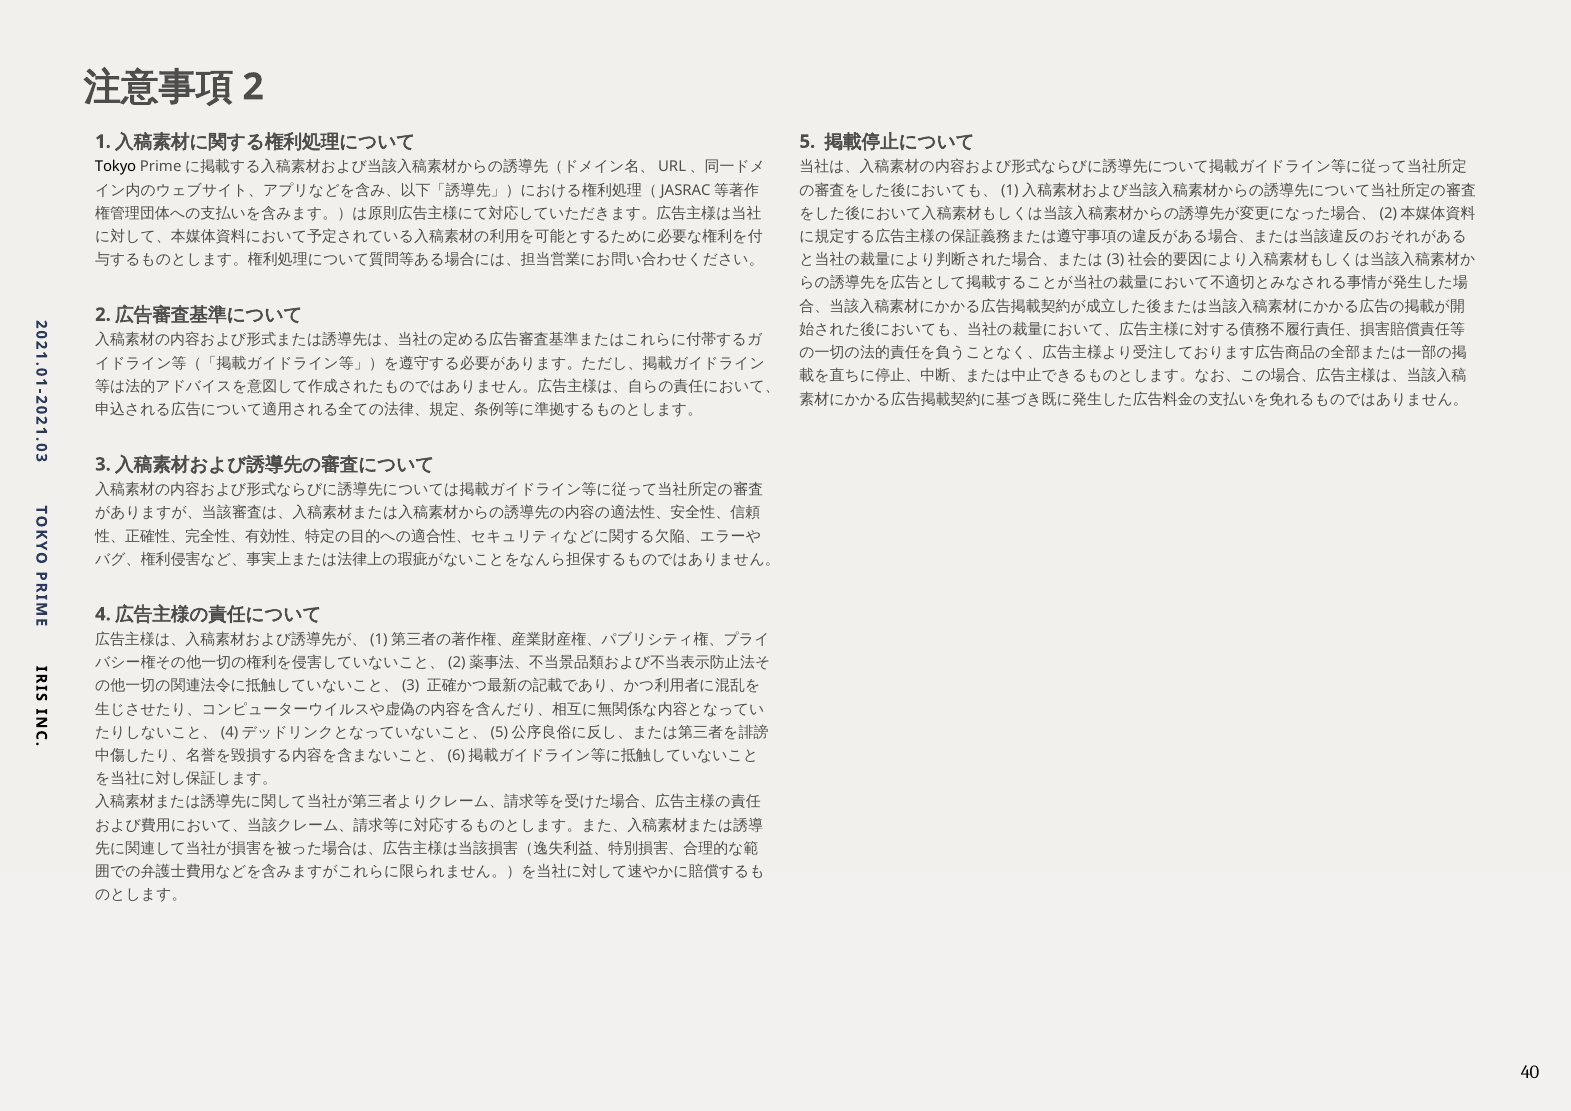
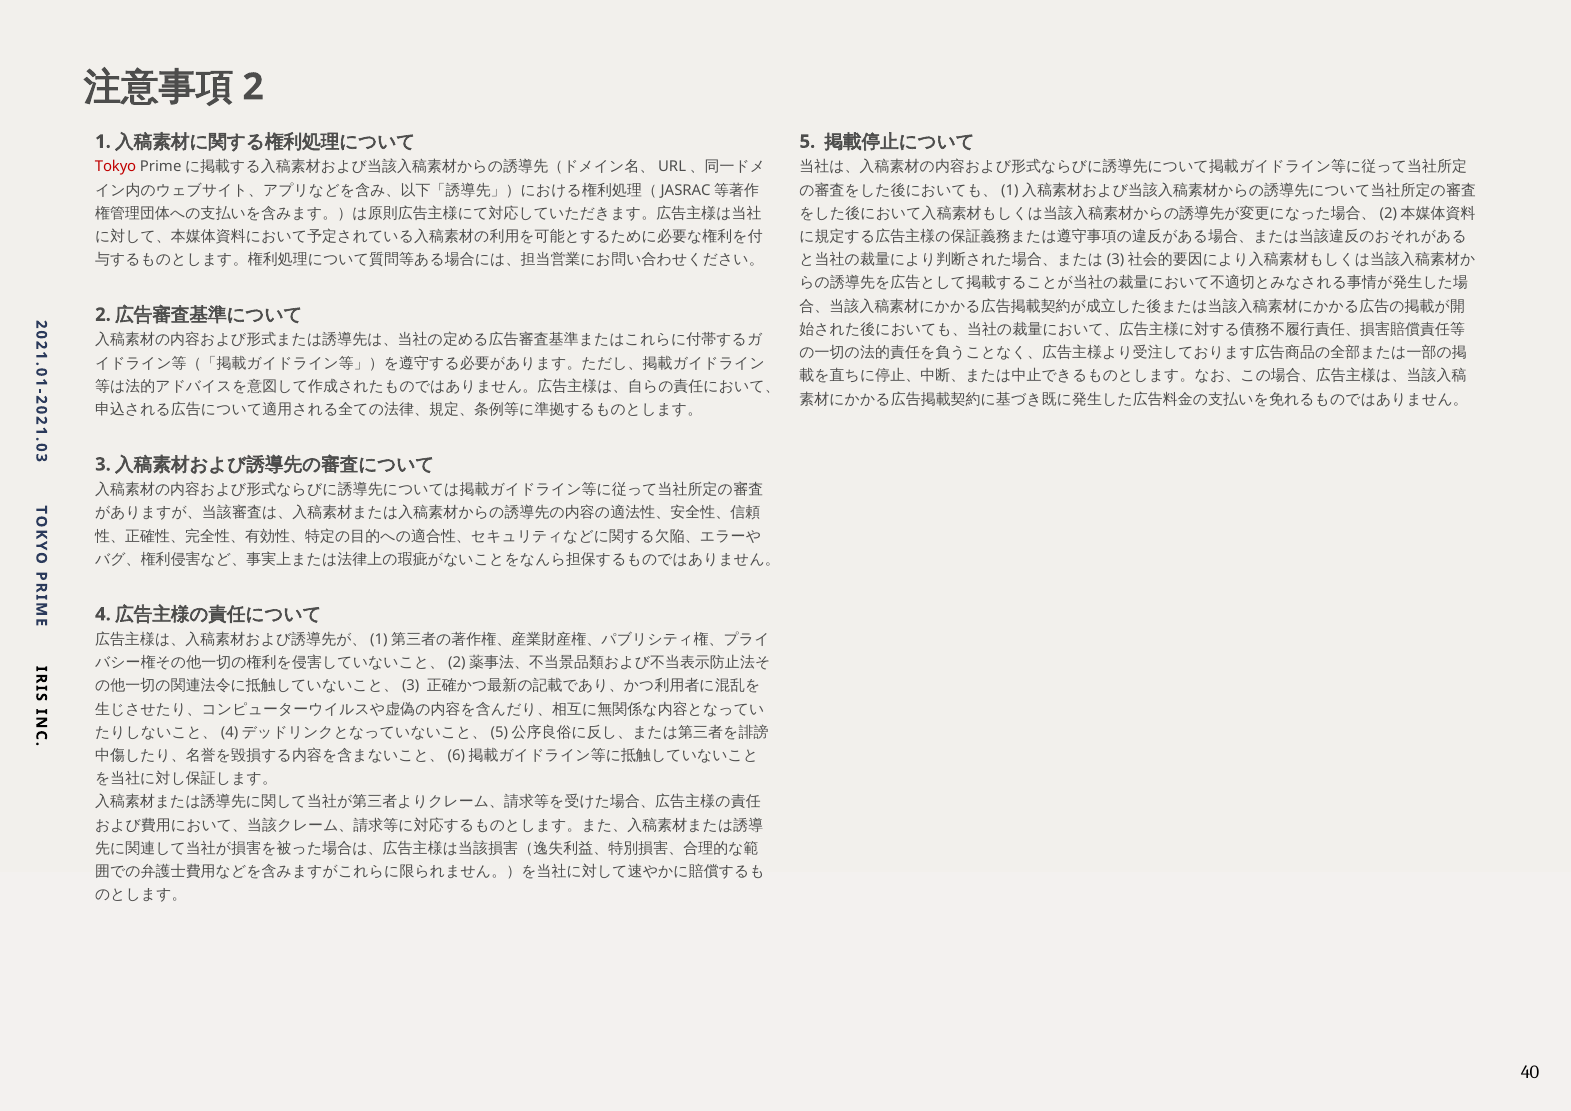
Tokyo colour: black -> red
